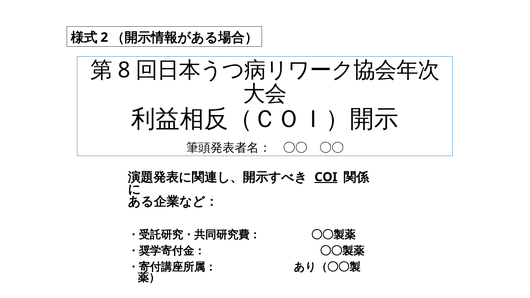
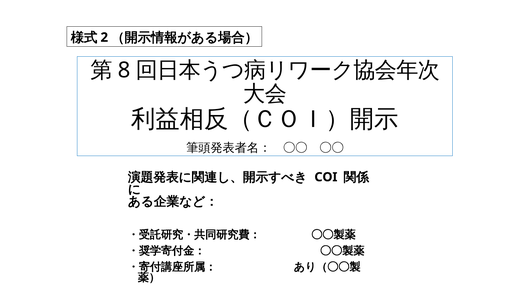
COI underline: present -> none
